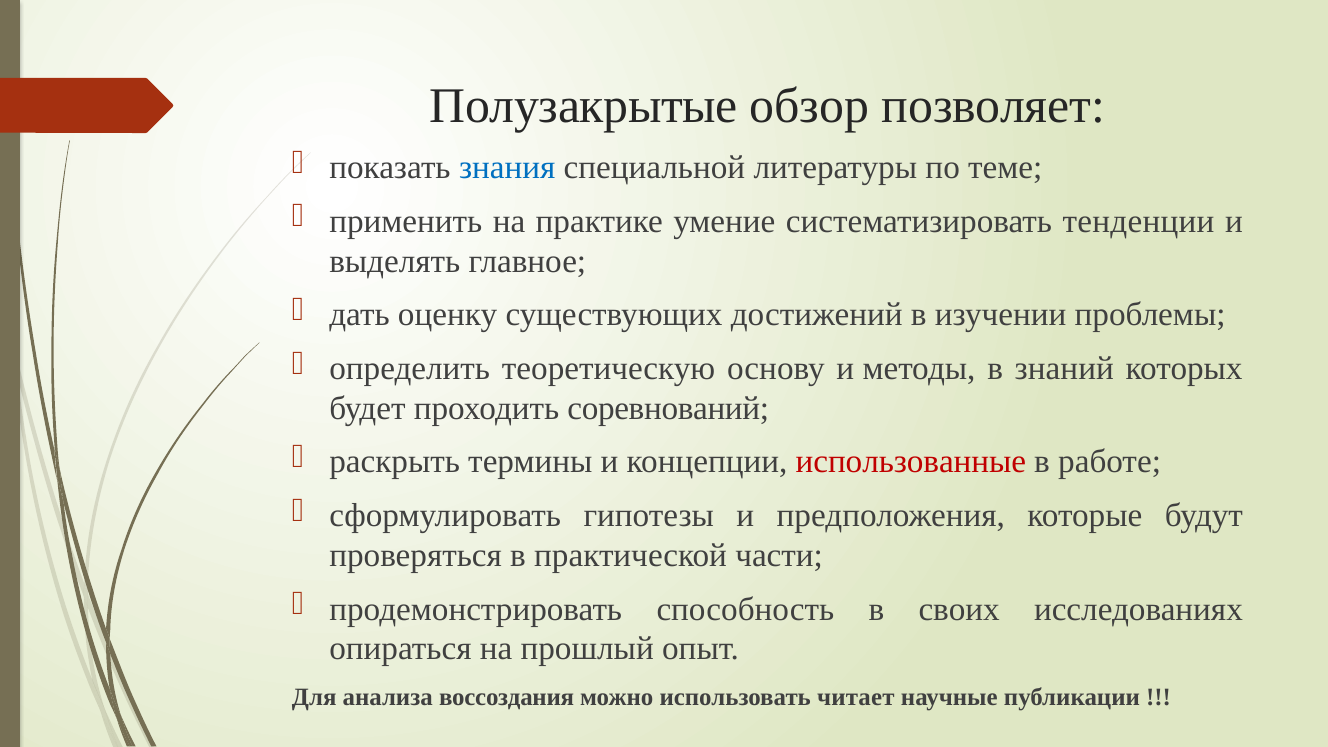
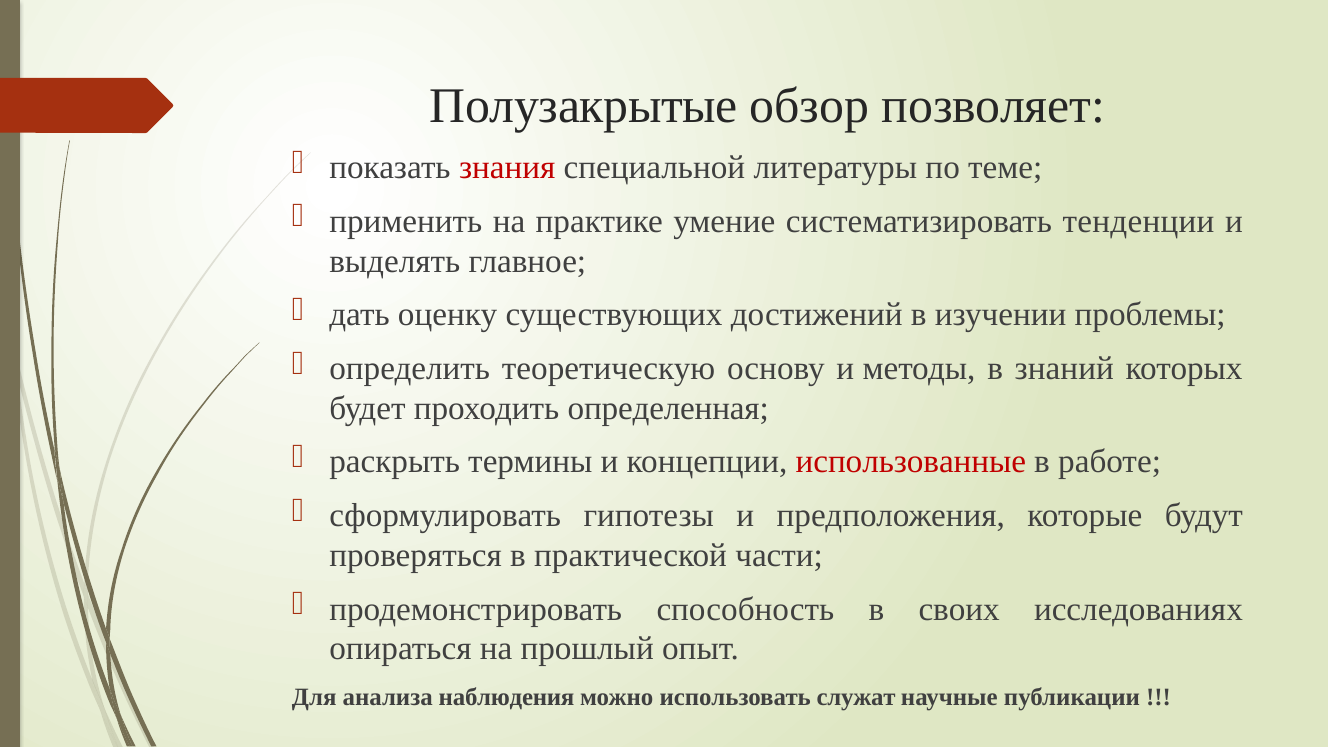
знания colour: blue -> red
соревнований: соревнований -> определенная
воссоздания: воссоздания -> наблюдения
читает: читает -> служат
